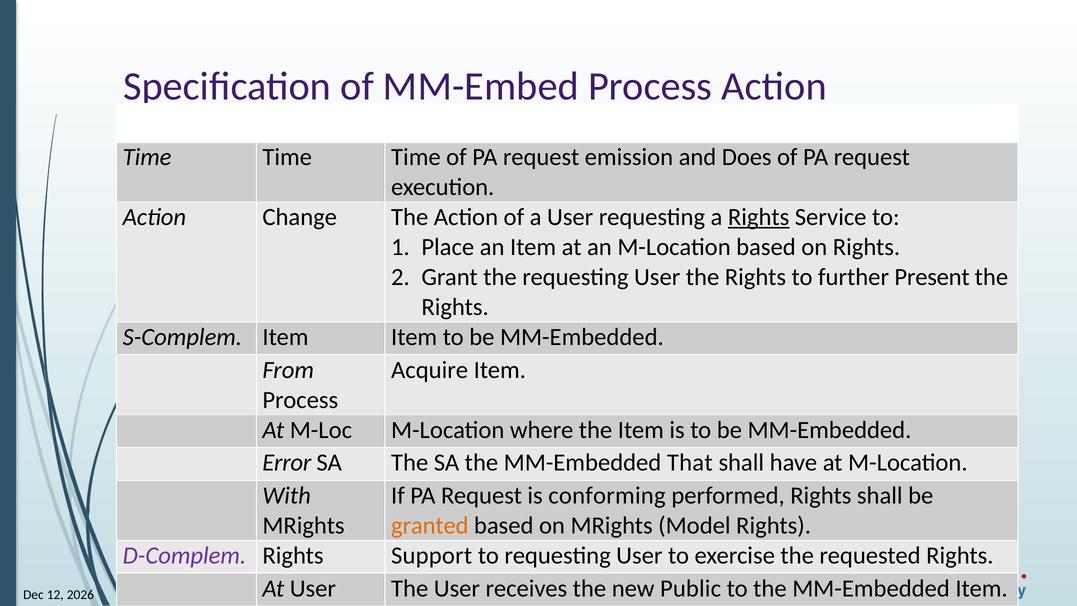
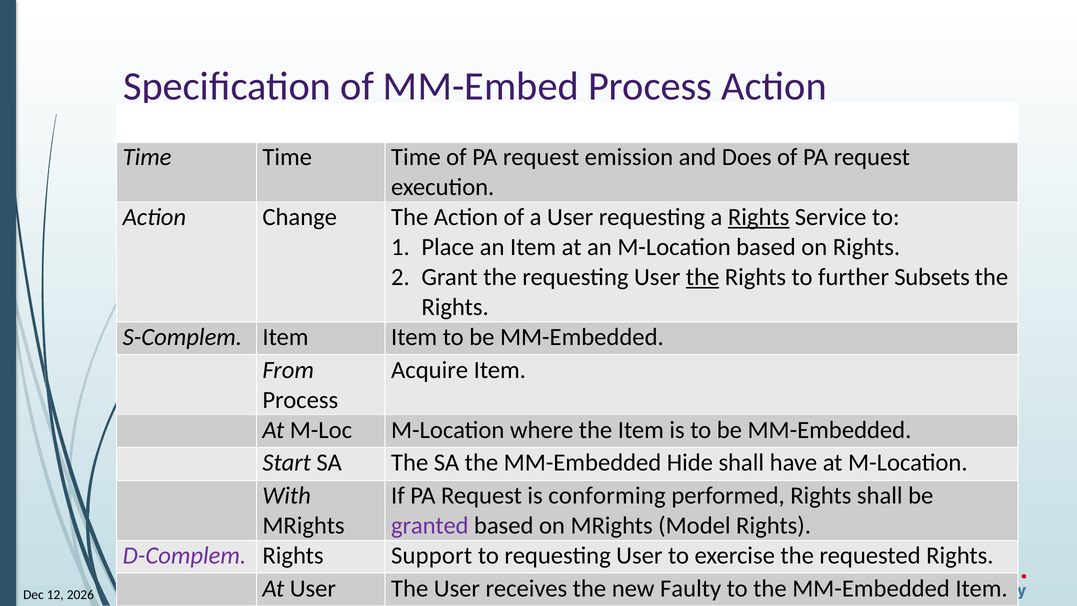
the at (703, 277) underline: none -> present
Present: Present -> Subsets
Error: Error -> Start
That: That -> Hide
granted colour: orange -> purple
Public: Public -> Faulty
